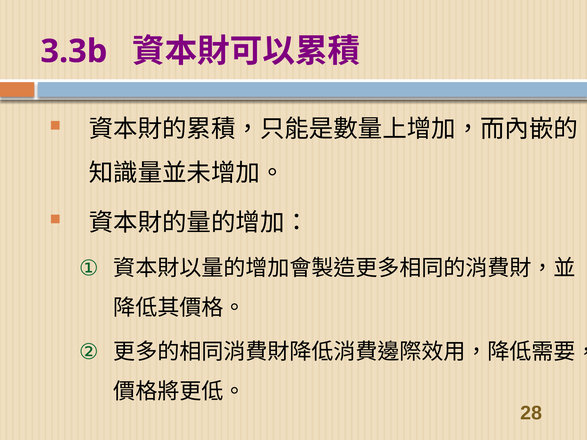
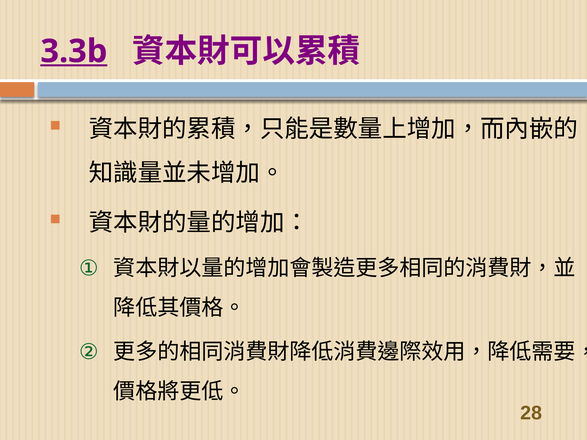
3.3b underline: none -> present
